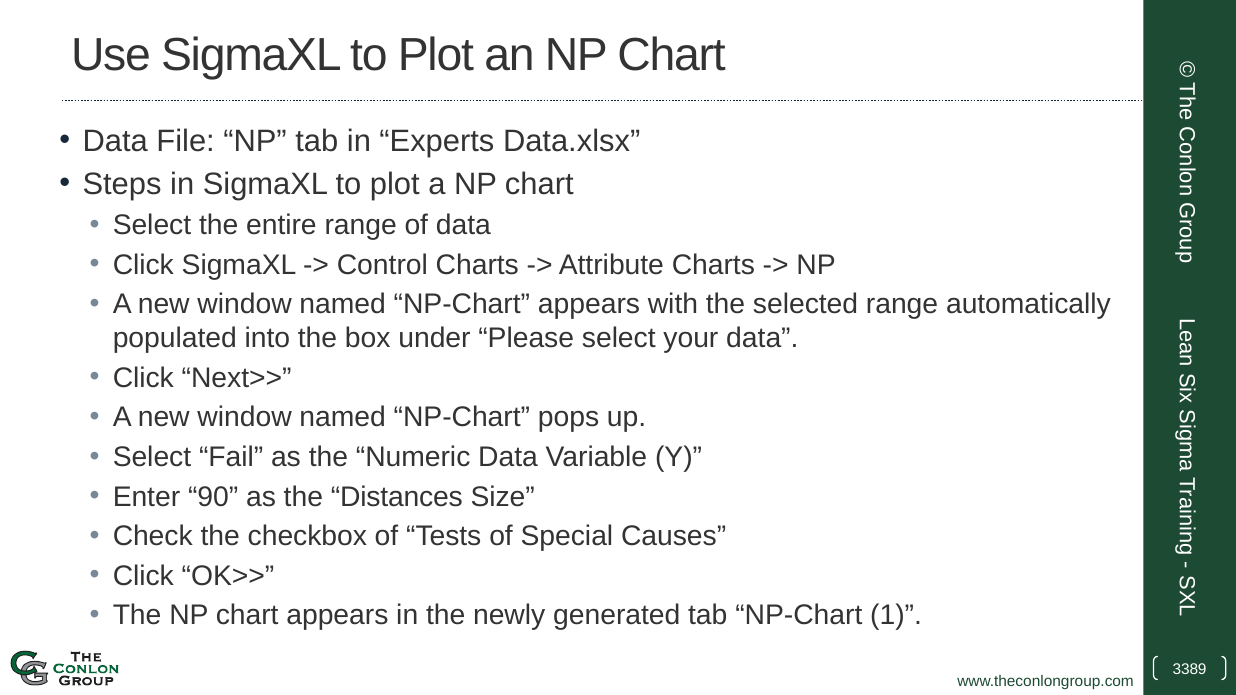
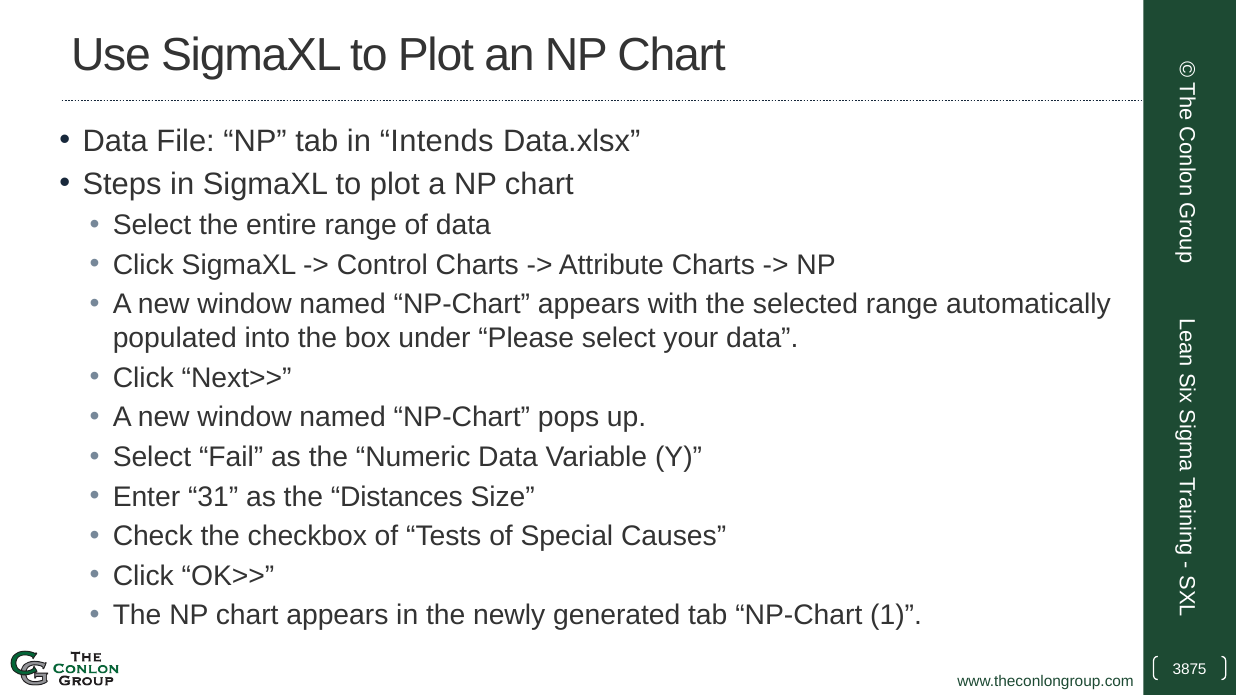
Experts: Experts -> Intends
90: 90 -> 31
3389: 3389 -> 3875
